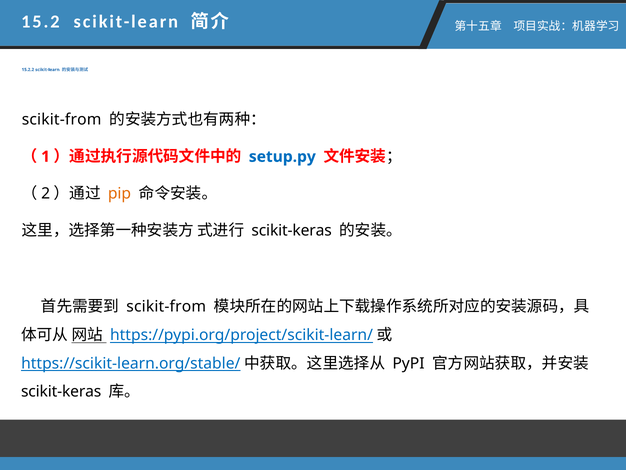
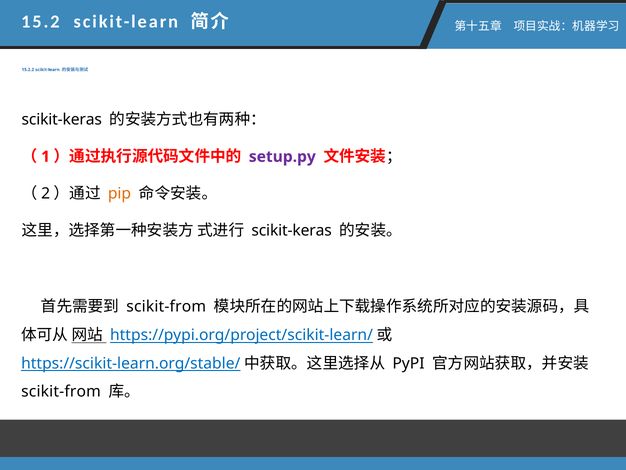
scikit-from at (62, 120): scikit-from -> scikit-keras
setup.py colour: blue -> purple
scikit-keras at (61, 391): scikit-keras -> scikit-from
